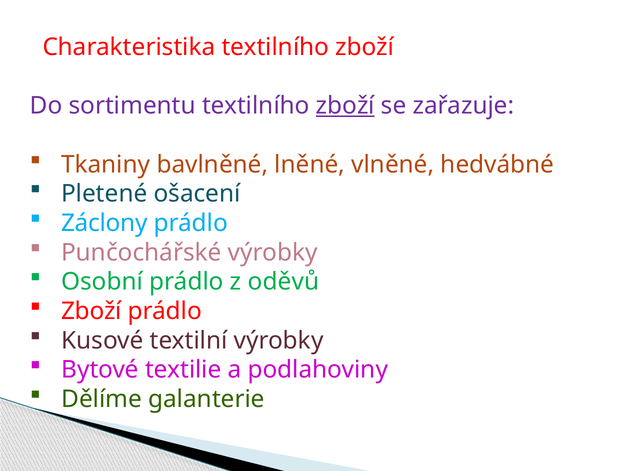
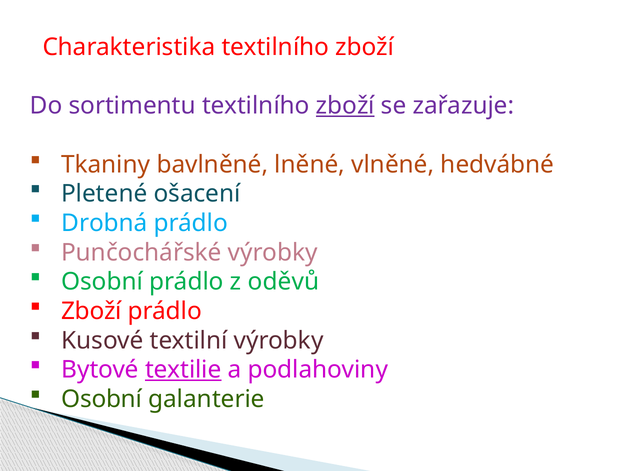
Záclony: Záclony -> Drobná
textilie underline: none -> present
Dělíme at (102, 399): Dělíme -> Osobní
